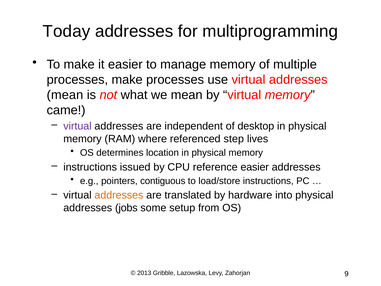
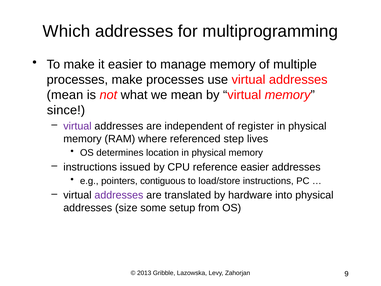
Today: Today -> Which
came: came -> since
desktop: desktop -> register
addresses at (119, 195) colour: orange -> purple
jobs: jobs -> size
